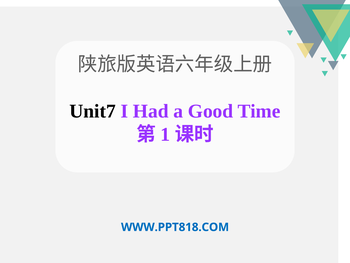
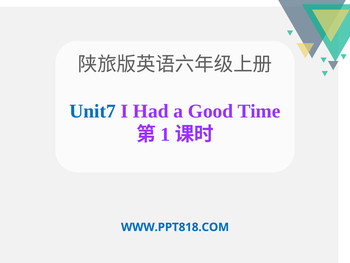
Unit7 colour: black -> blue
